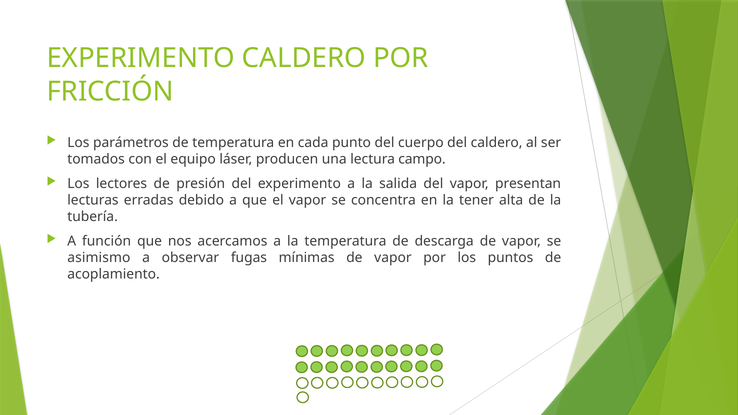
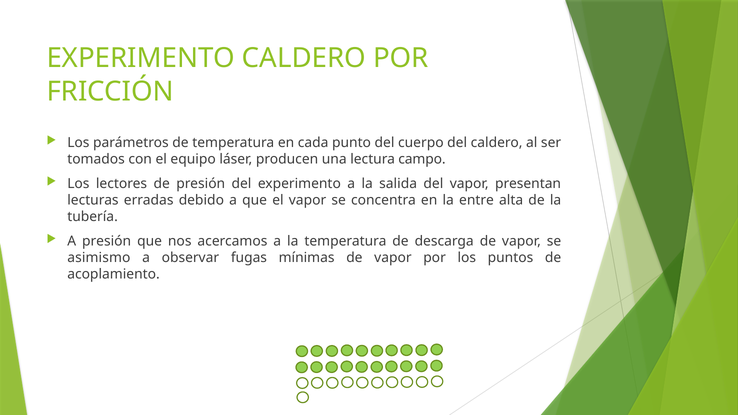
tener: tener -> entre
A función: función -> presión
